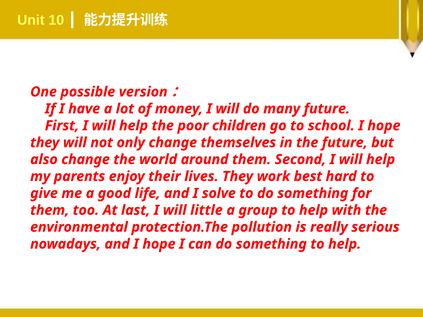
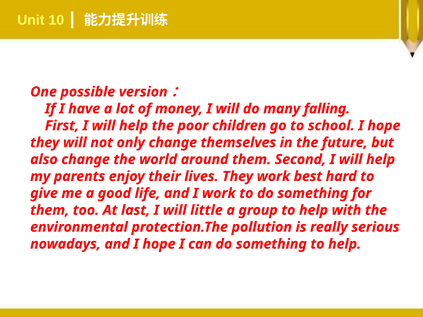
many future: future -> falling
I solve: solve -> work
